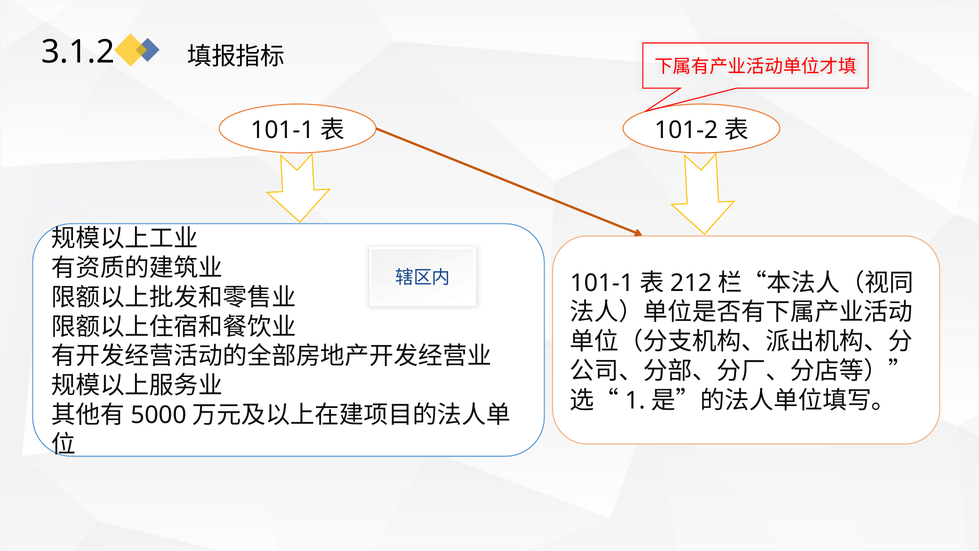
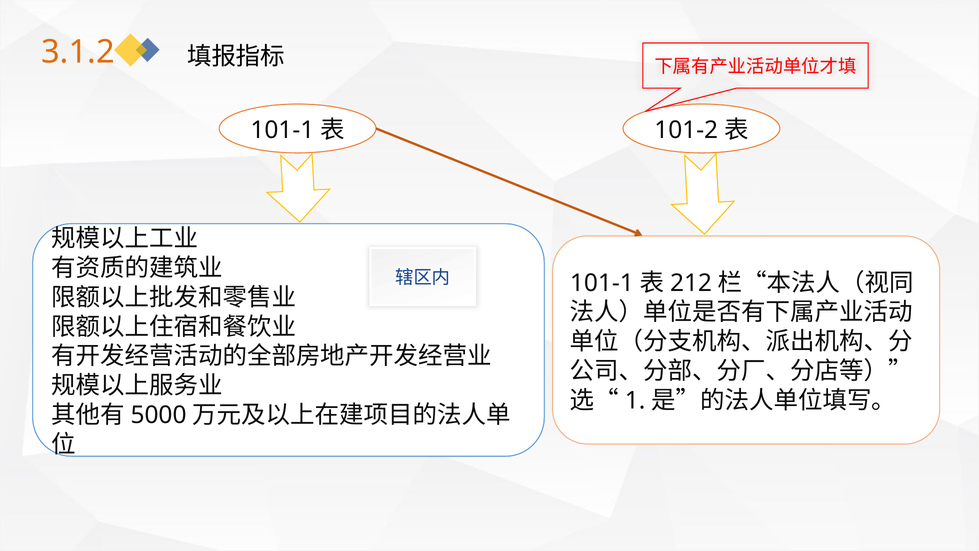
3.1.2 colour: black -> orange
